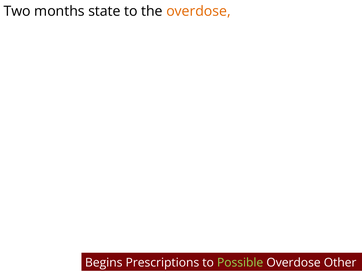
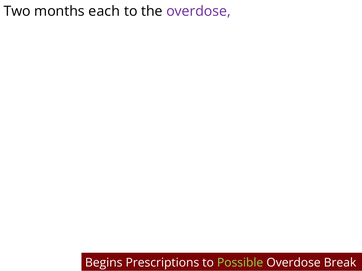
state: state -> each
overdose at (198, 11) colour: orange -> purple
Other: Other -> Break
